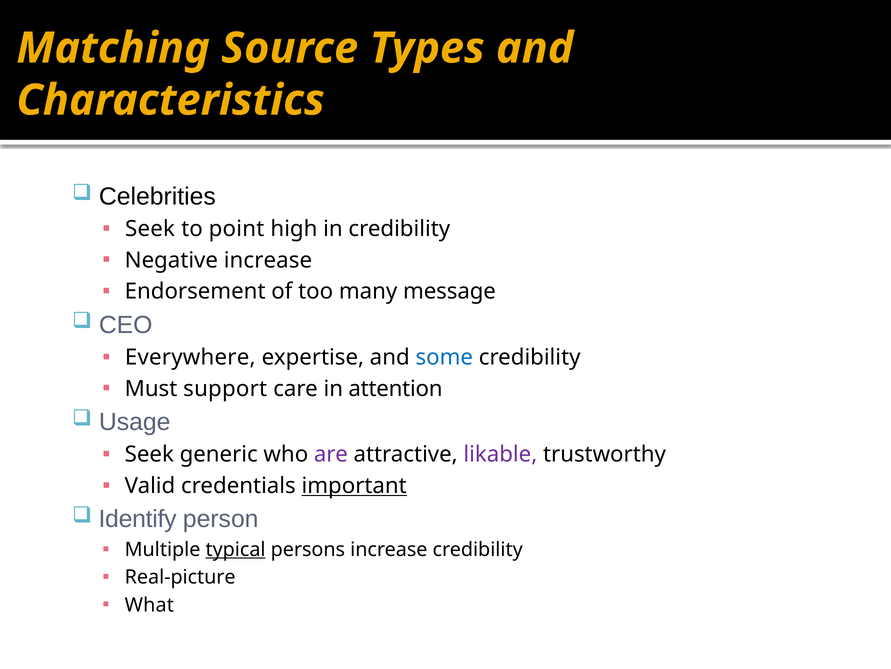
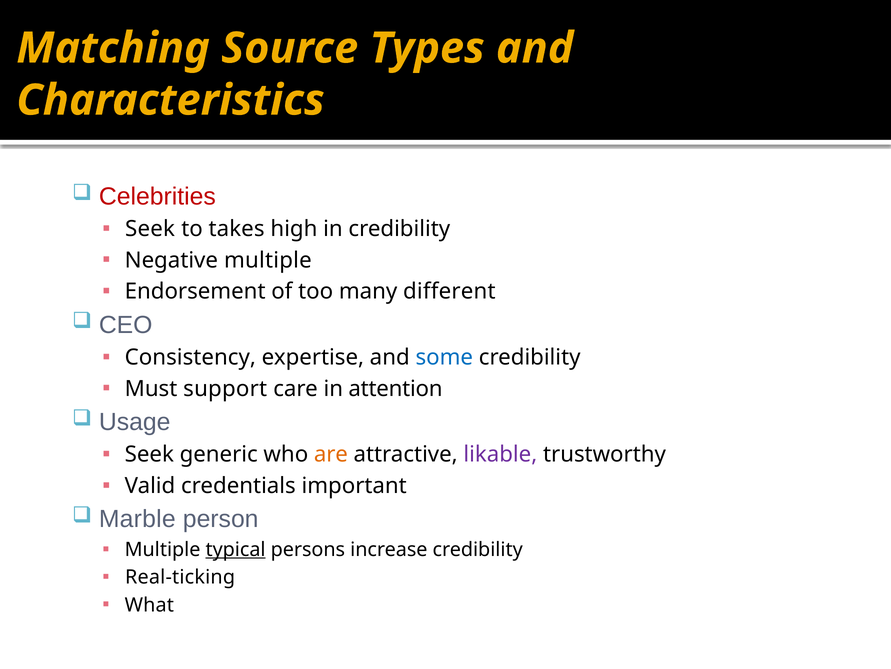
Celebrities colour: black -> red
point: point -> takes
Negative increase: increase -> multiple
message: message -> different
Everywhere: Everywhere -> Consistency
are colour: purple -> orange
important underline: present -> none
Identify: Identify -> Marble
Real-picture: Real-picture -> Real-ticking
